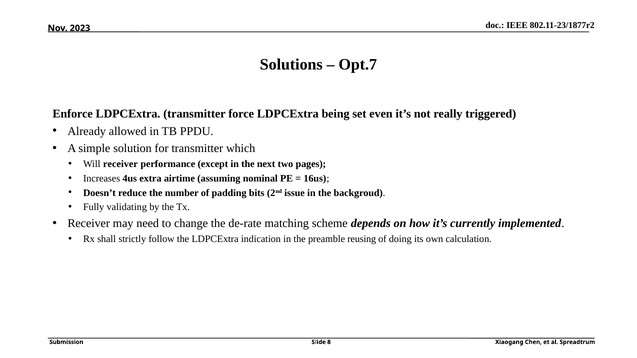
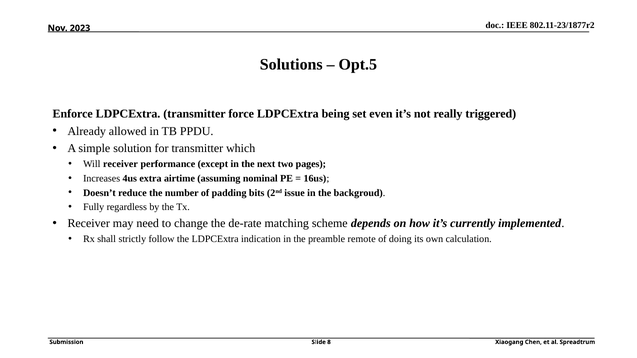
Opt.7: Opt.7 -> Opt.5
validating: validating -> regardless
reusing: reusing -> remote
